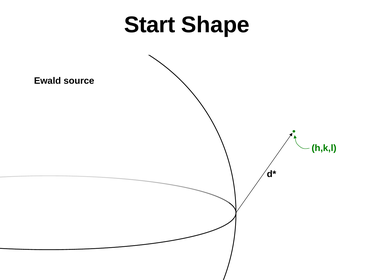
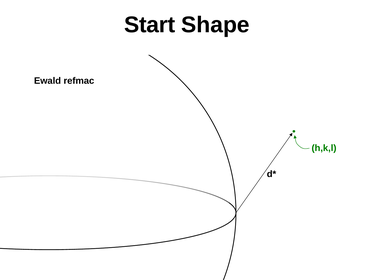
source: source -> refmac
